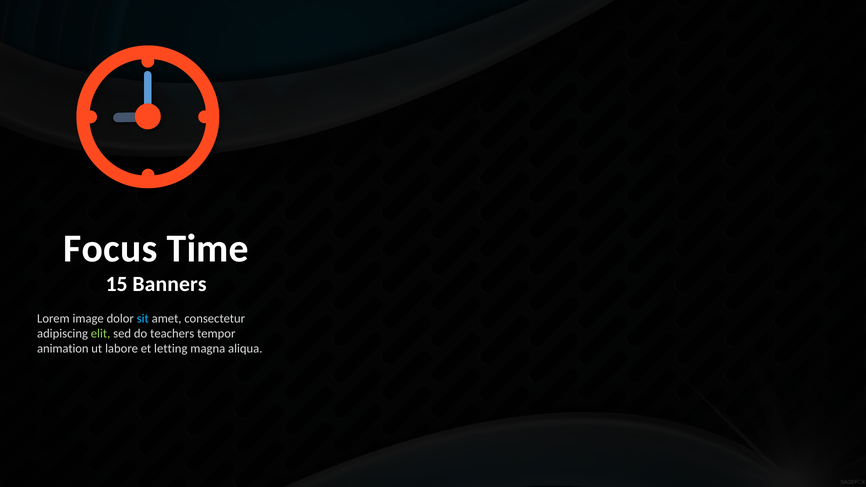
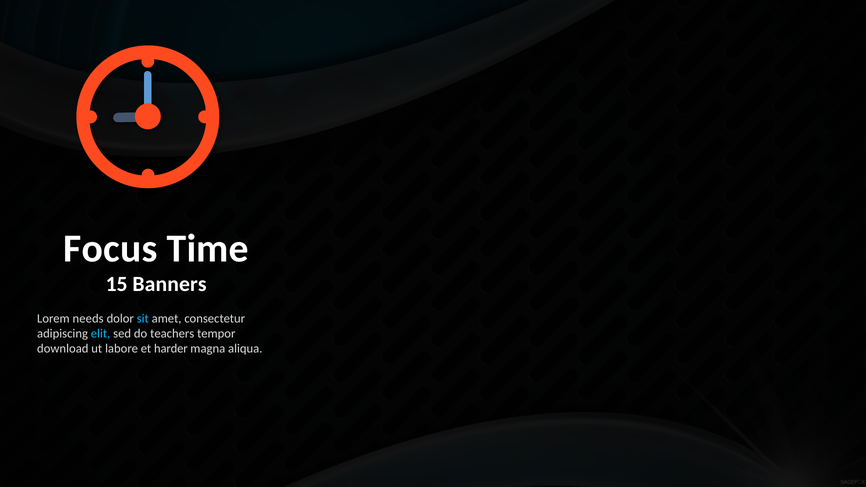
image: image -> needs
elit colour: light green -> light blue
animation: animation -> download
letting: letting -> harder
